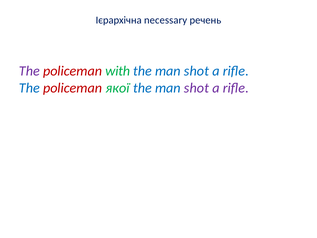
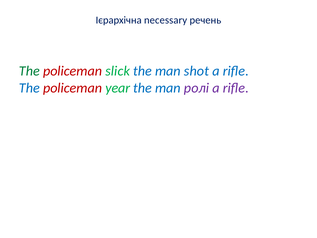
The at (29, 71) colour: purple -> green
with: with -> slick
якої: якої -> year
shot at (196, 88): shot -> ролі
